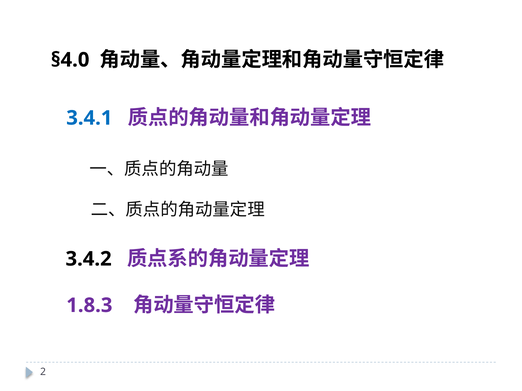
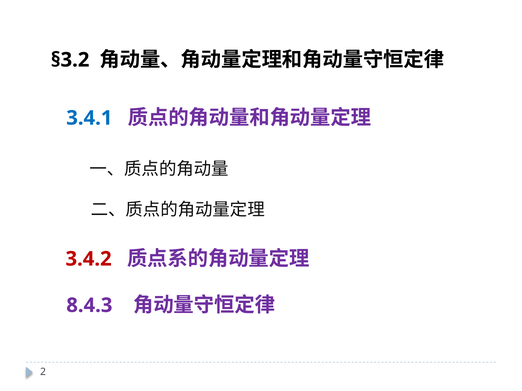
§4.0: §4.0 -> §3.2
3.4.2 colour: black -> red
1.8.3: 1.8.3 -> 8.4.3
